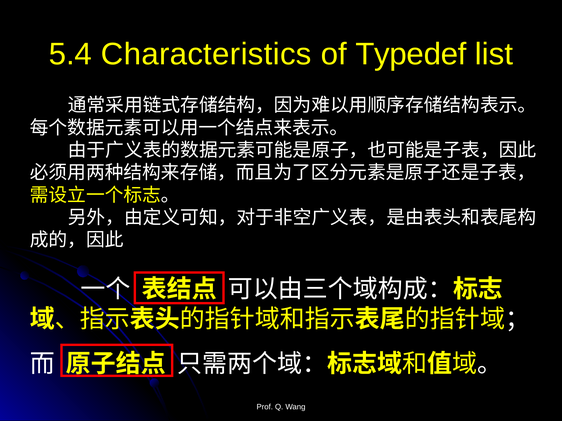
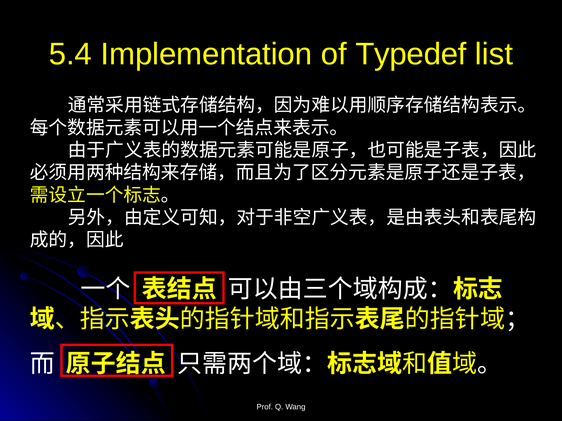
Characteristics: Characteristics -> Implementation
